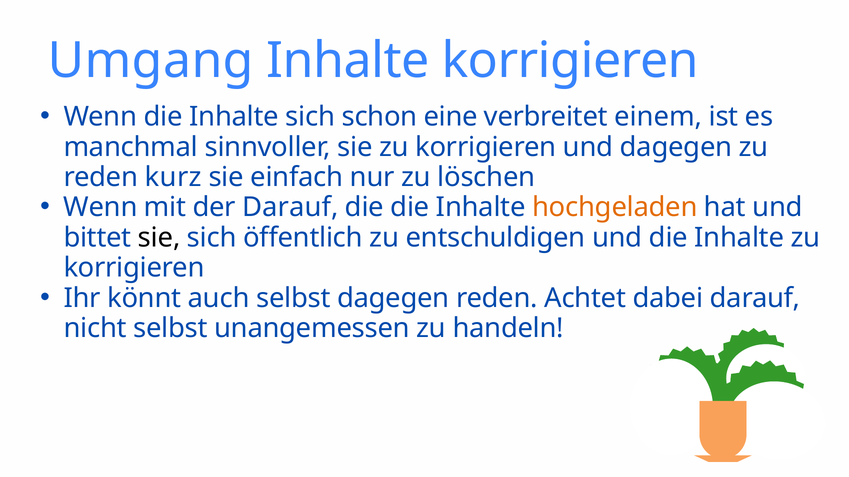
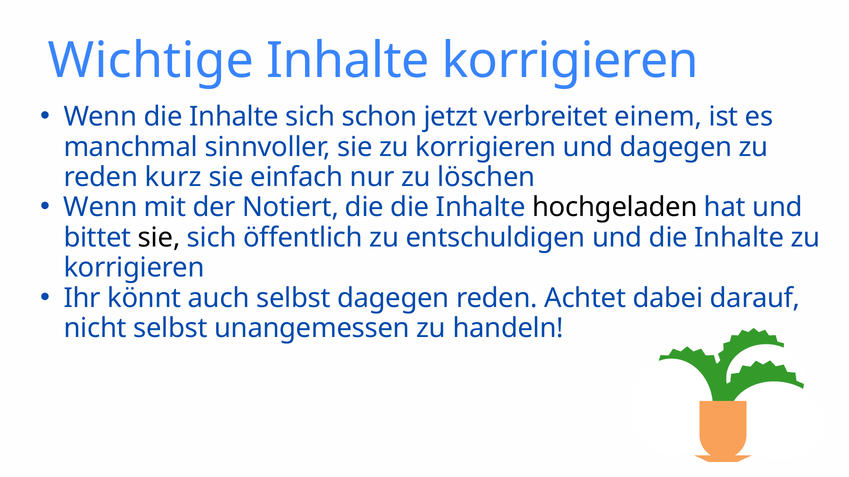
Umgang: Umgang -> Wichtige
eine: eine -> jetzt
der Darauf: Darauf -> Notiert
hochgeladen colour: orange -> black
